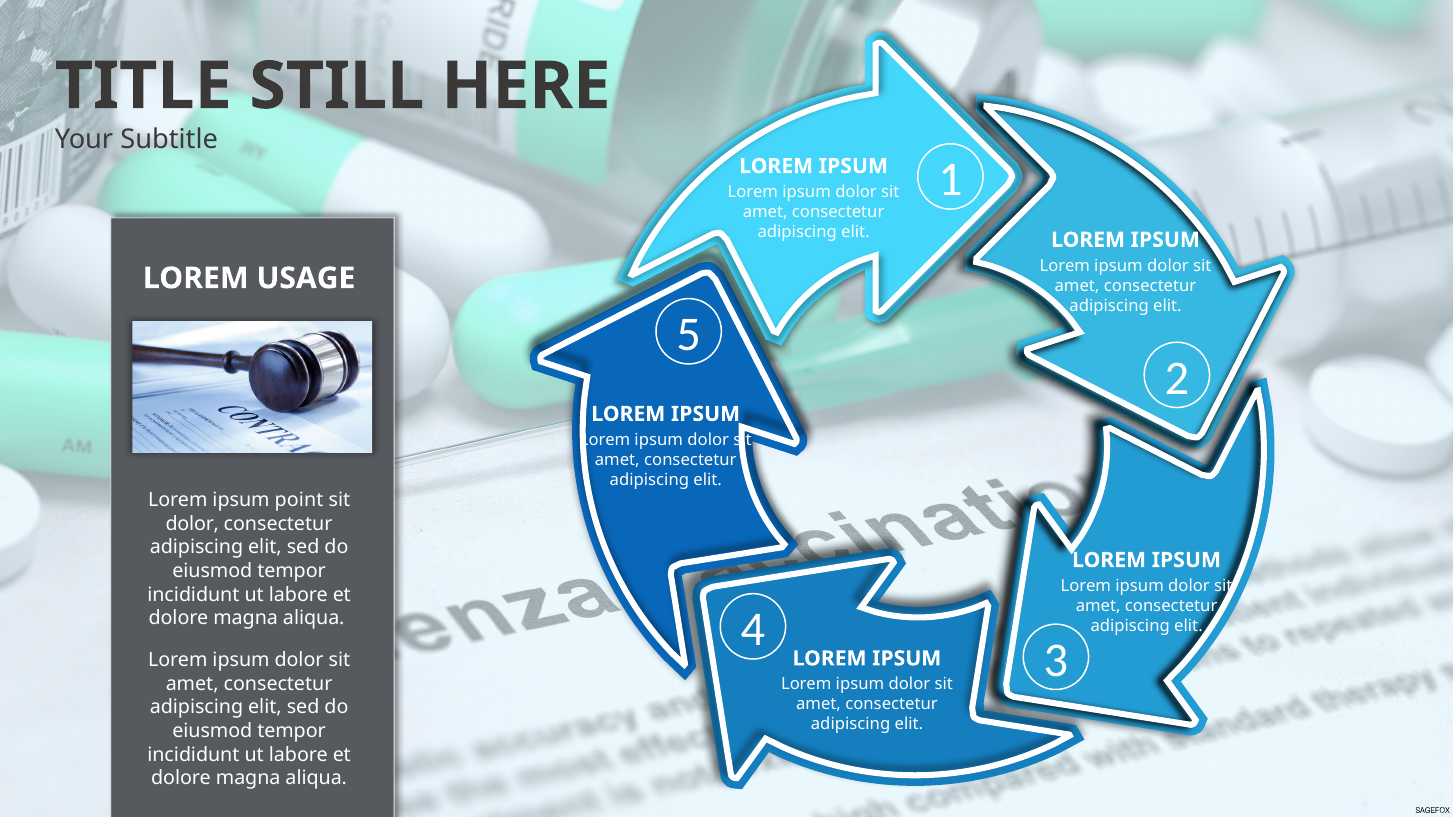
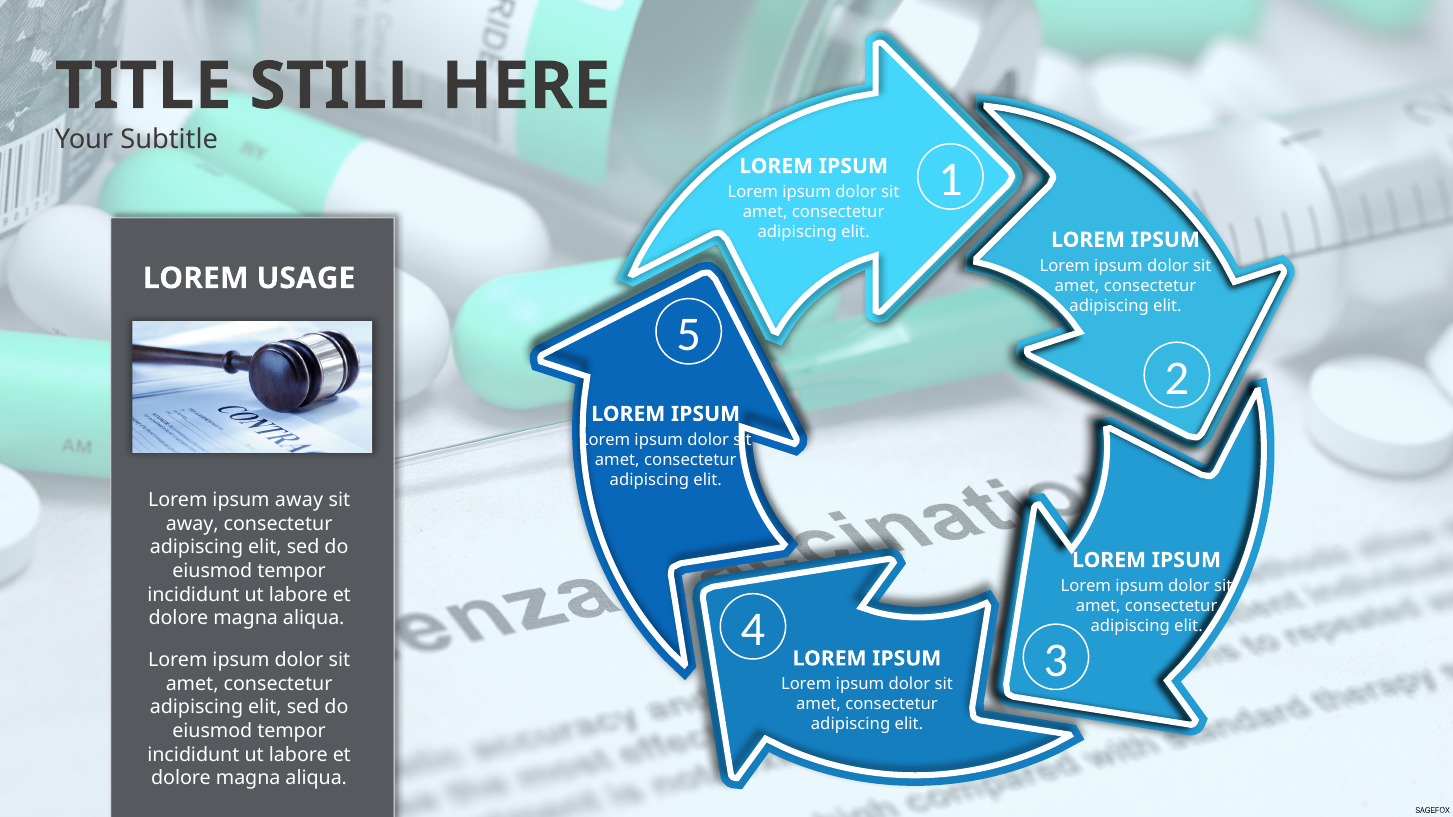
ipsum point: point -> away
dolor at (192, 524): dolor -> away
